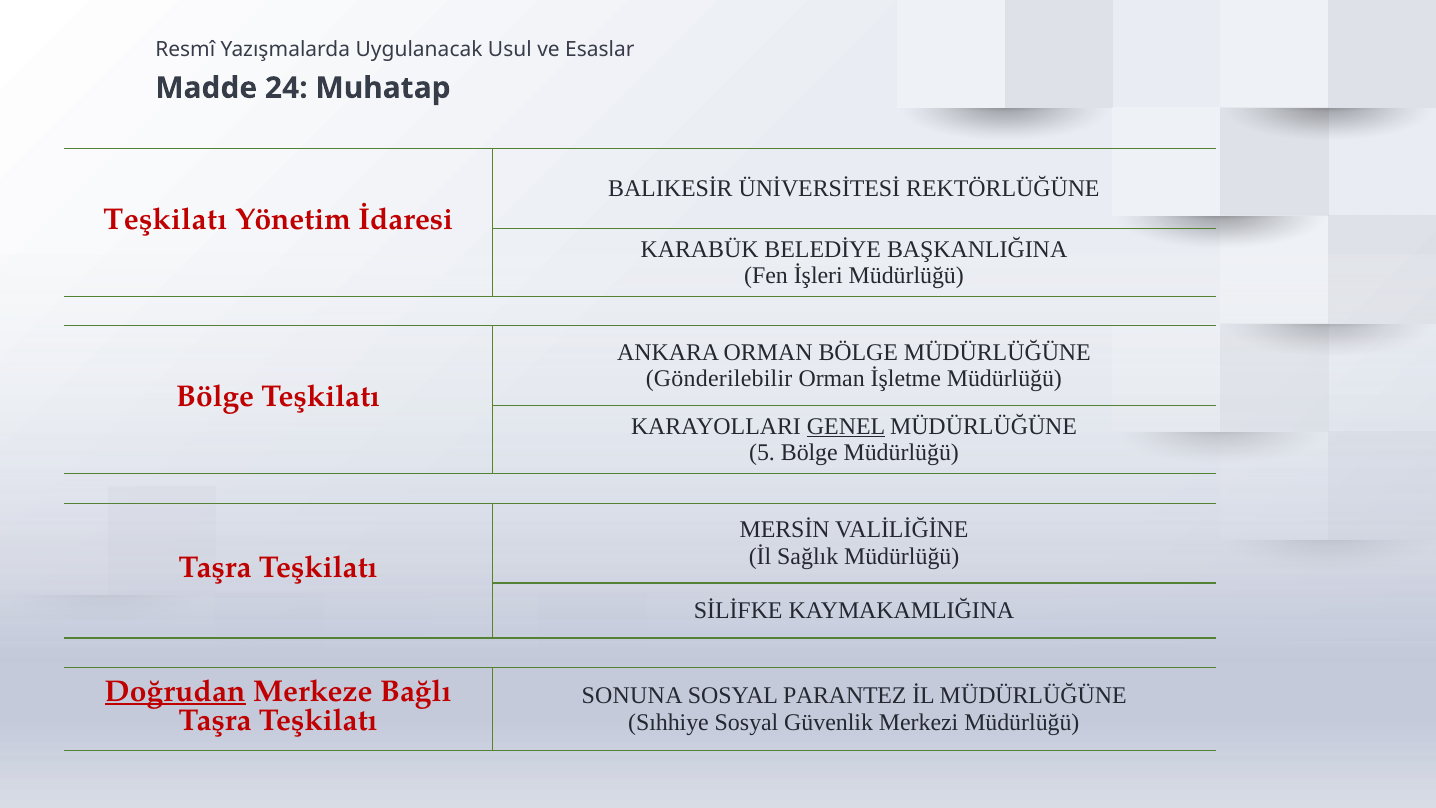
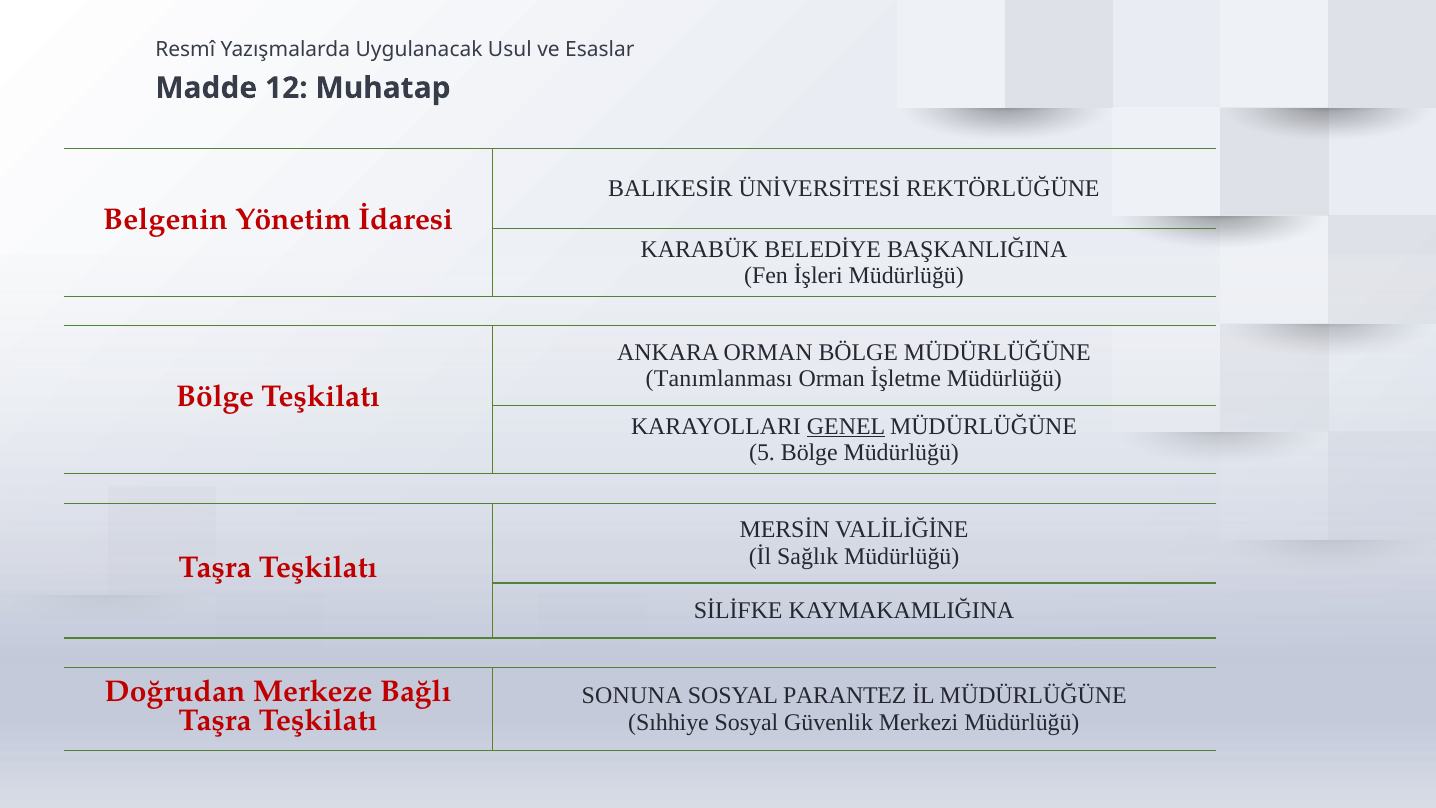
24: 24 -> 12
Teşkilatı at (165, 219): Teşkilatı -> Belgenin
Gönderilebilir: Gönderilebilir -> Tanımlanması
Doğrudan underline: present -> none
